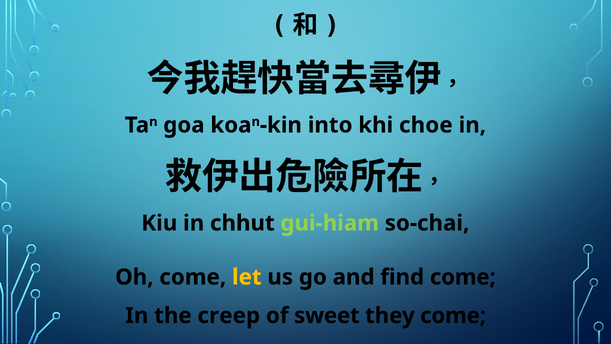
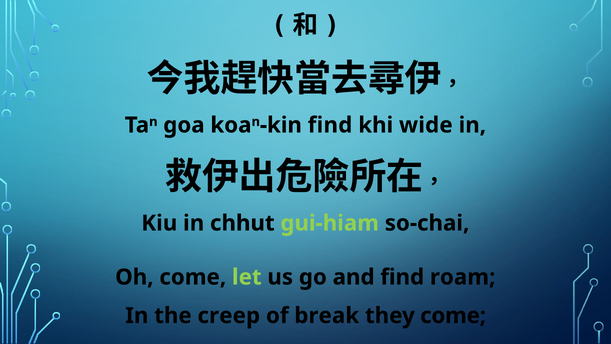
into at (330, 125): into -> find
choe: choe -> wide
let colour: yellow -> light green
find come: come -> roam
sweet: sweet -> break
